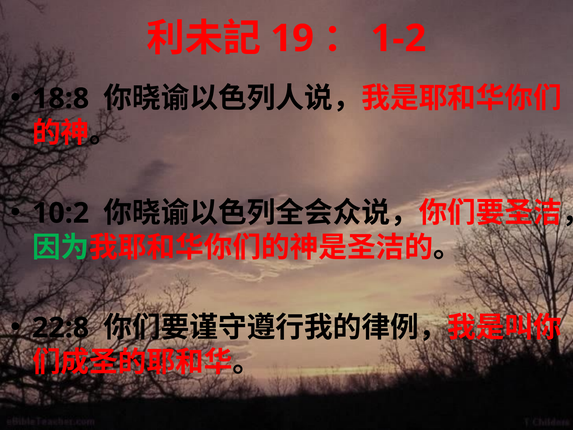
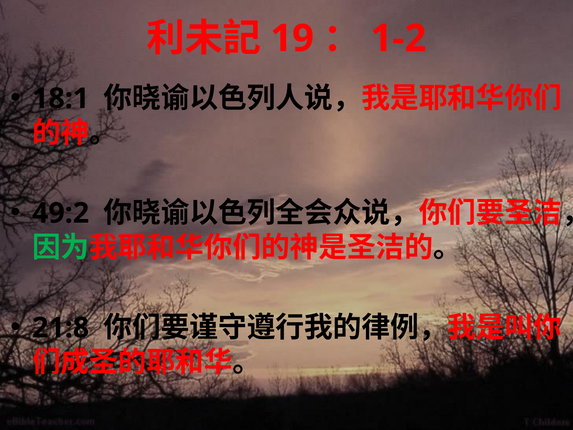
18:8: 18:8 -> 18:1
10:2: 10:2 -> 49:2
22:8: 22:8 -> 21:8
